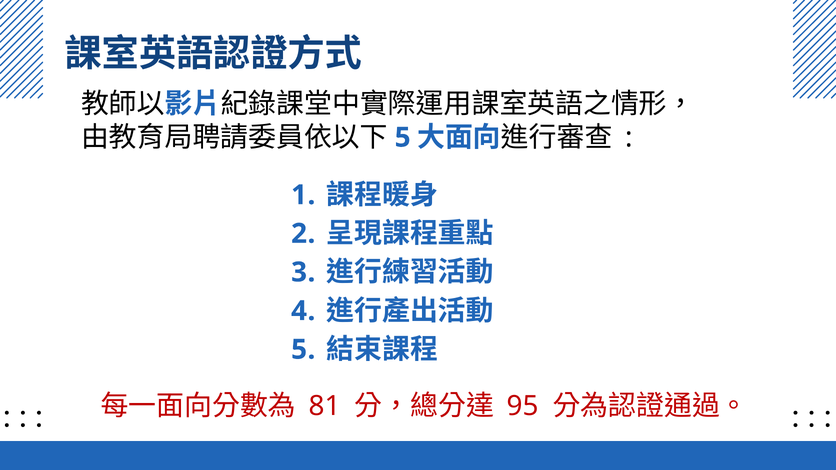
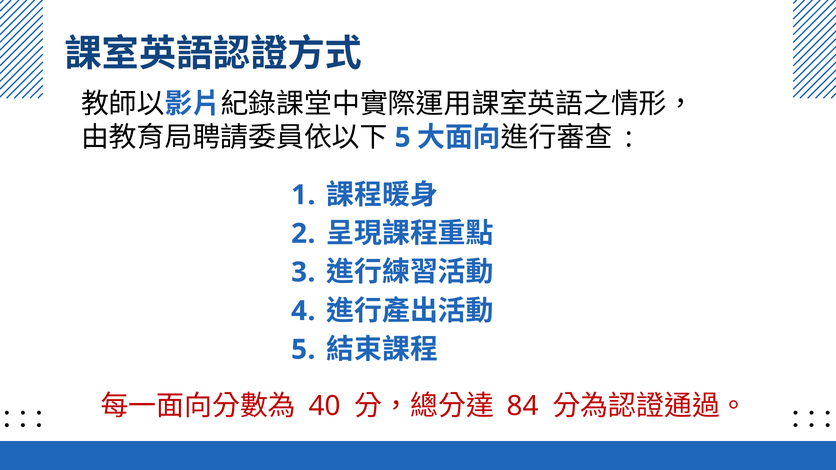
81: 81 -> 40
95: 95 -> 84
